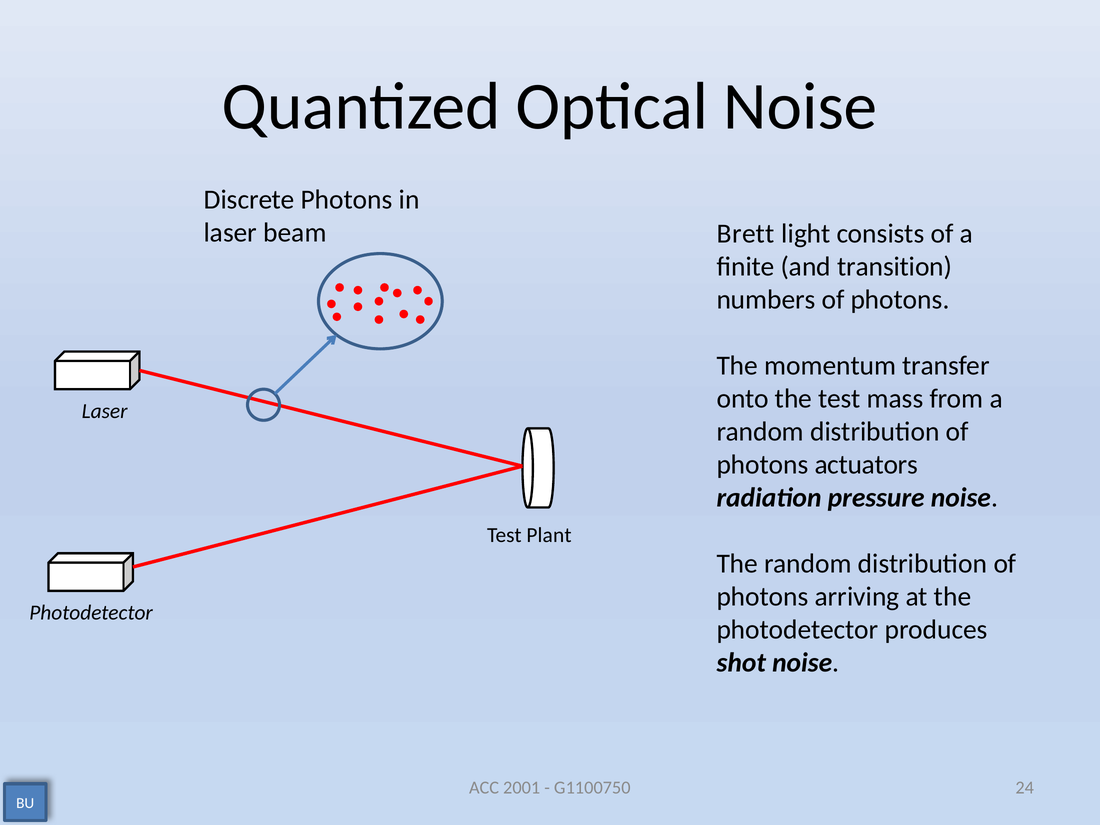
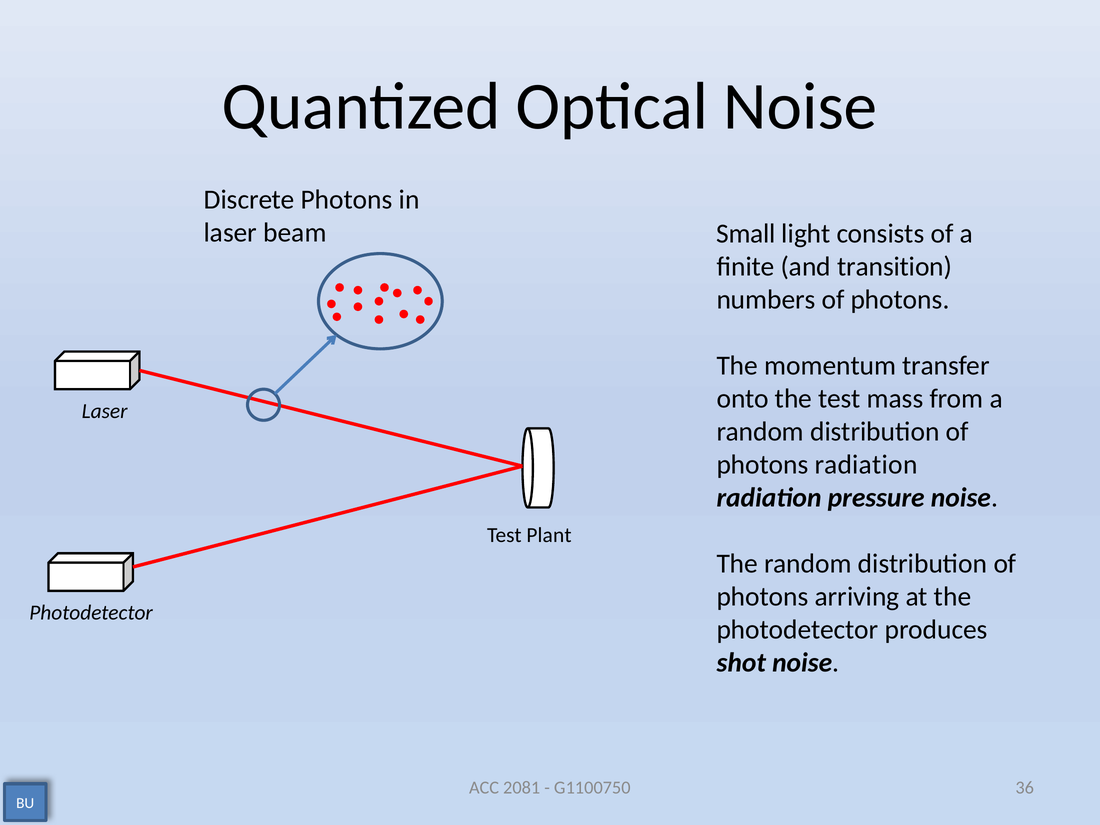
Brett: Brett -> Small
photons actuators: actuators -> radiation
2001: 2001 -> 2081
24: 24 -> 36
